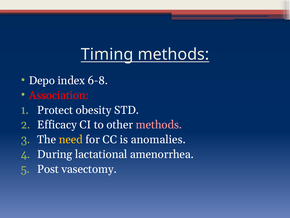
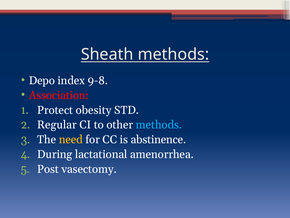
Timing: Timing -> Sheath
6-8: 6-8 -> 9-8
Efficacy: Efficacy -> Regular
methods at (159, 125) colour: pink -> light blue
anomalies: anomalies -> abstinence
